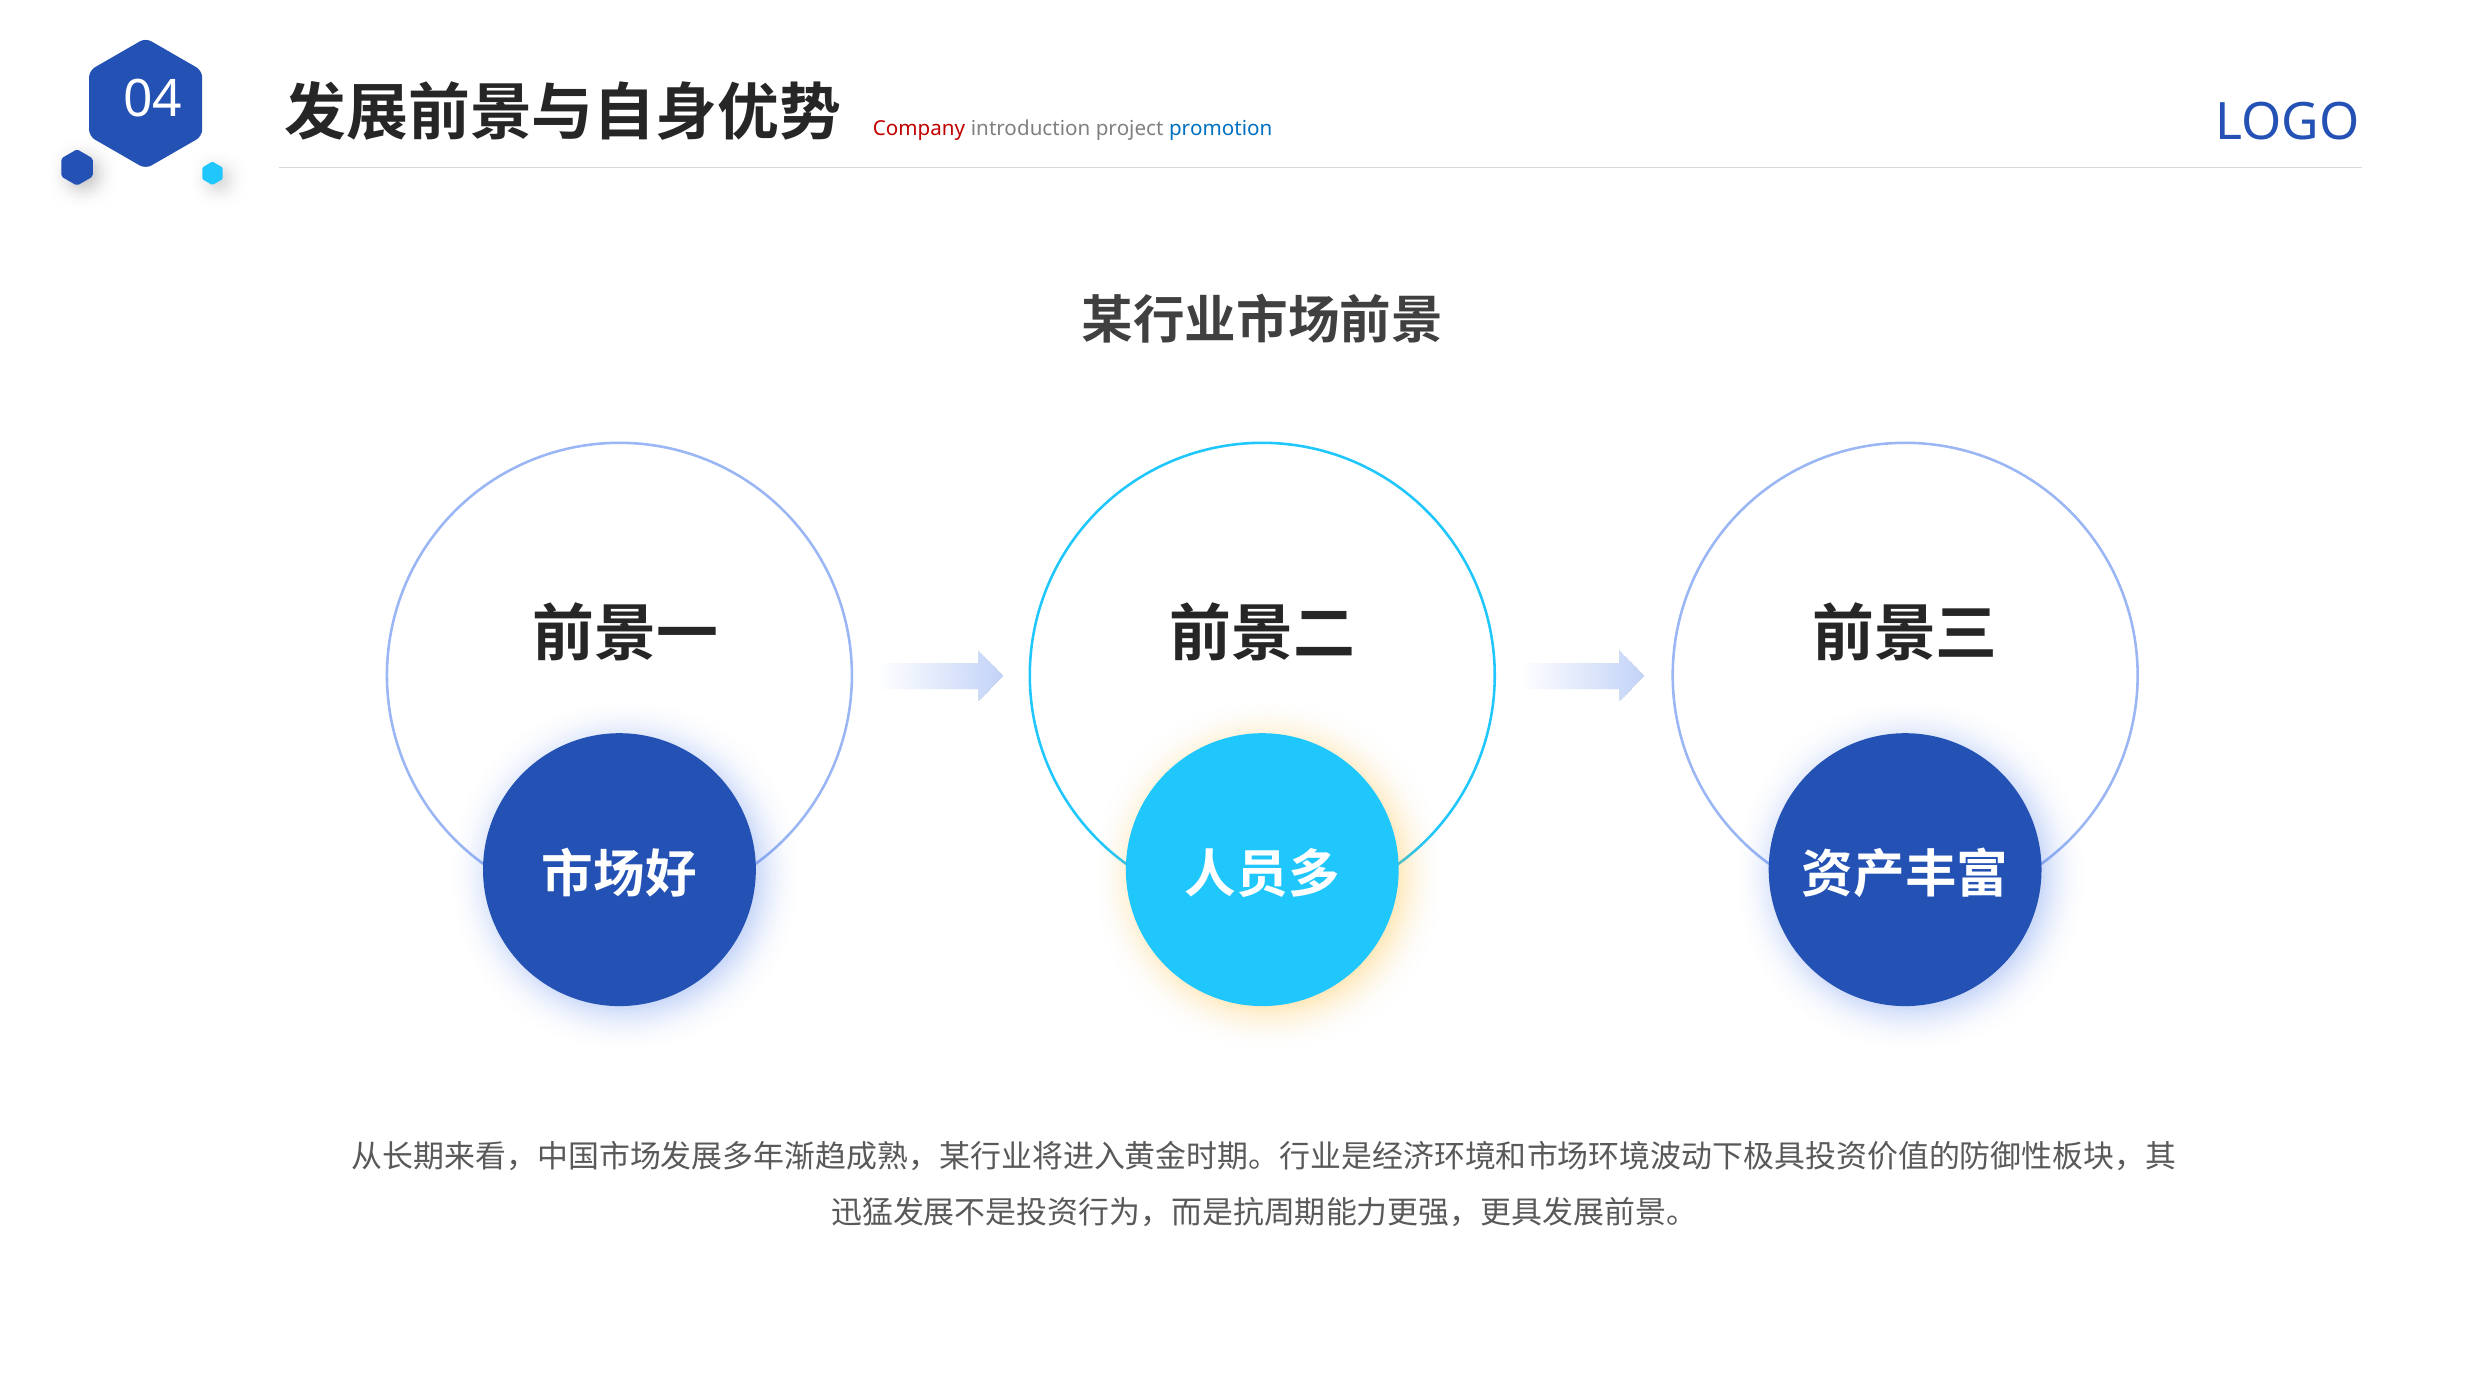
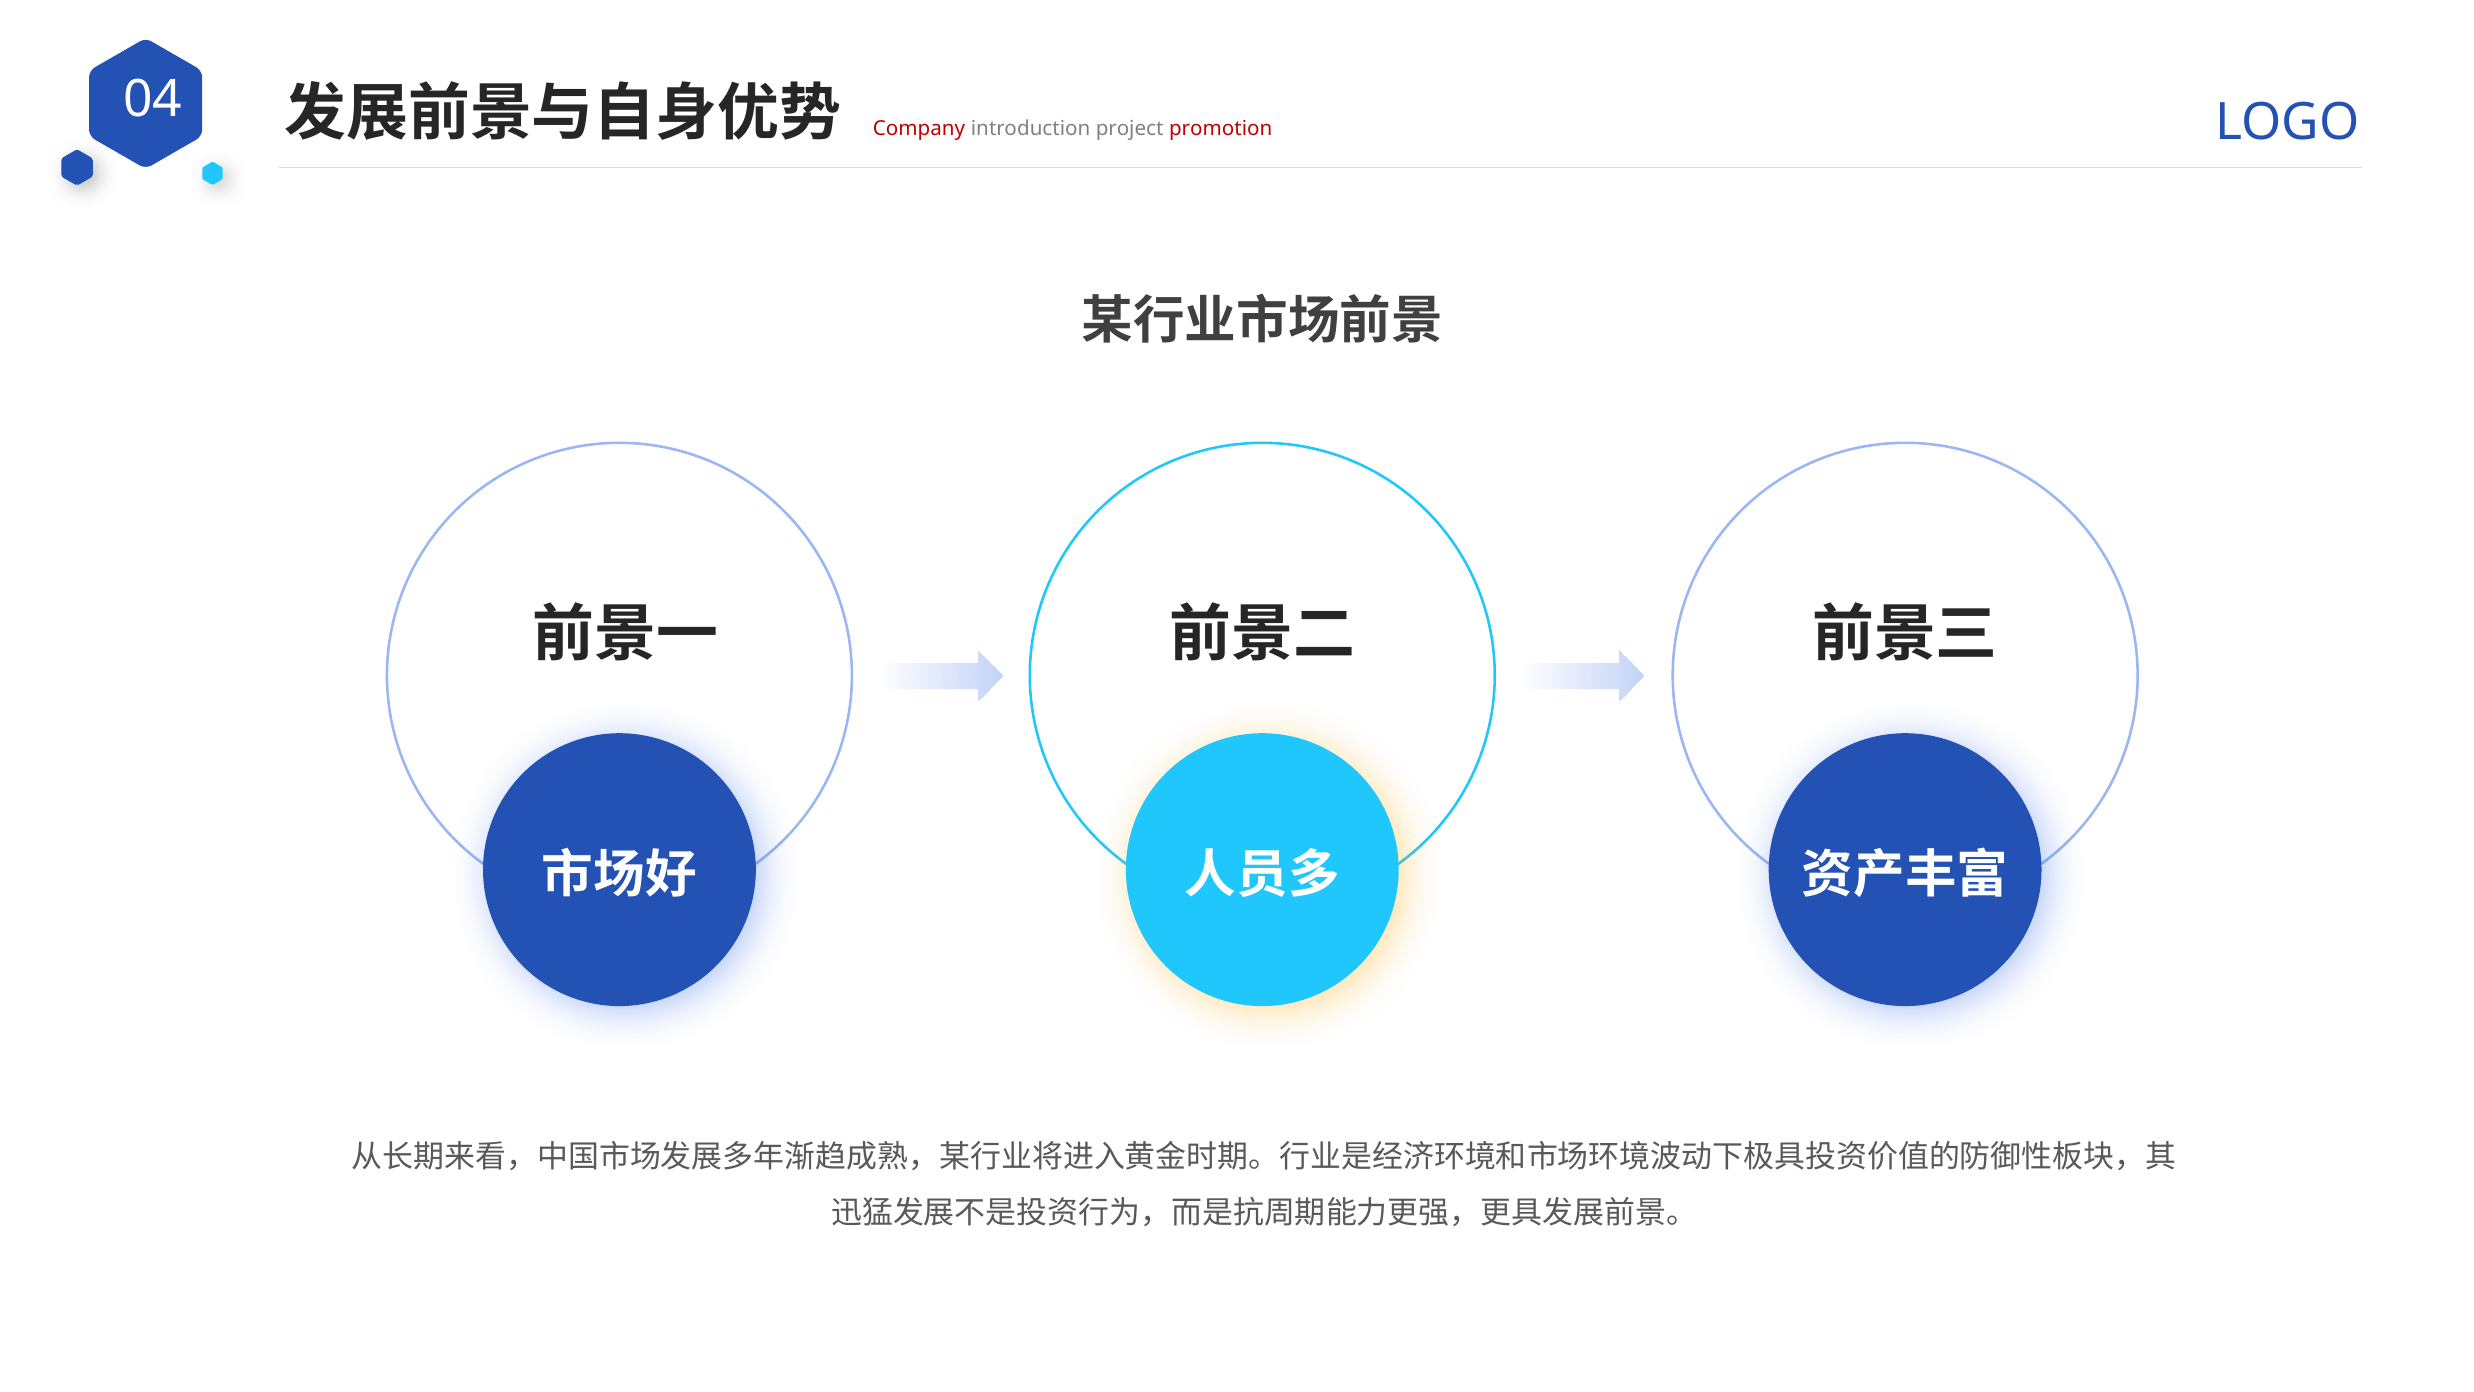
promotion colour: blue -> red
